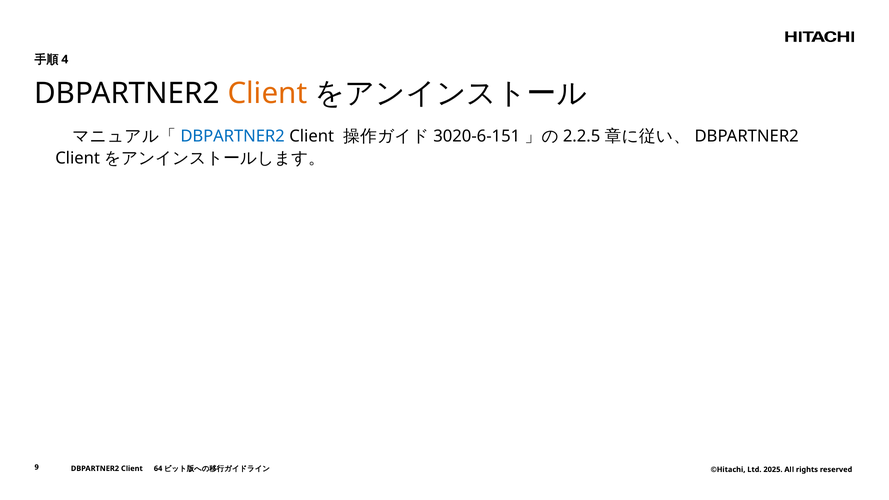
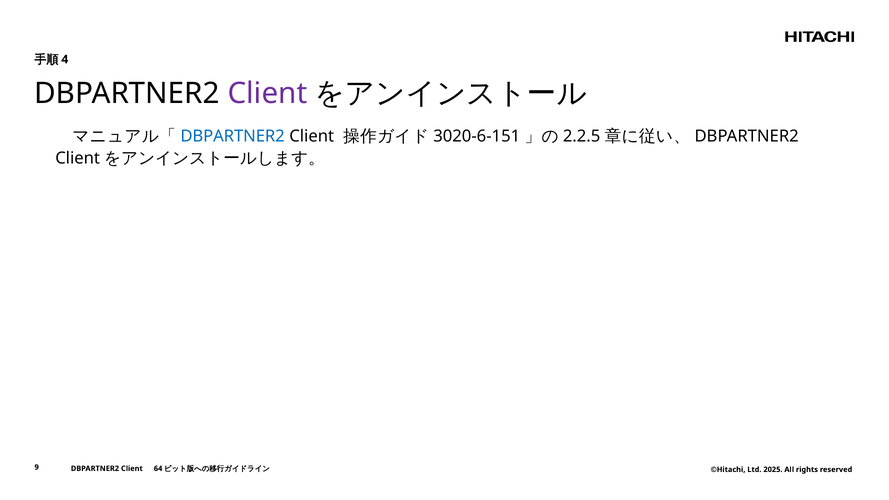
Client at (267, 93) colour: orange -> purple
